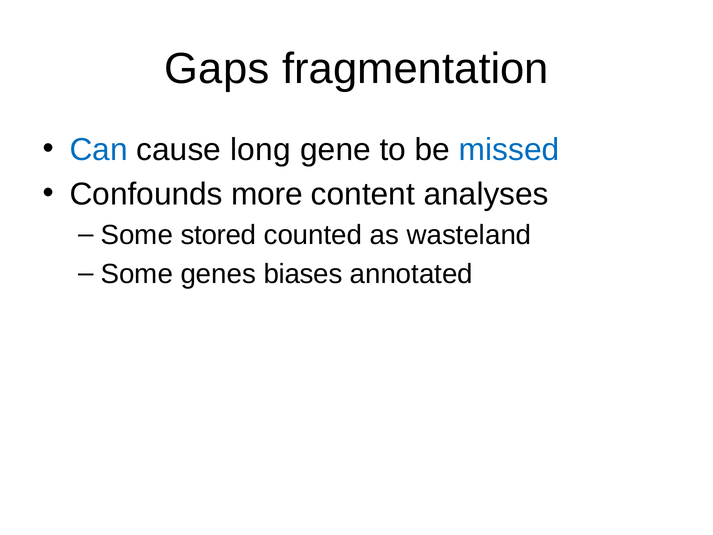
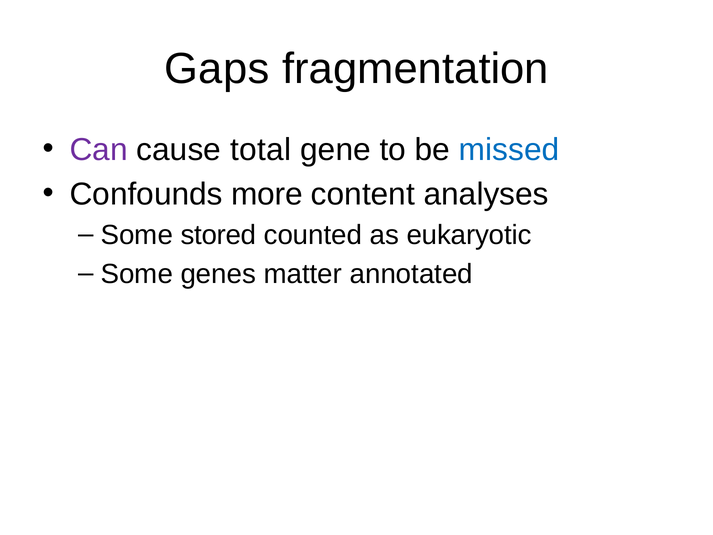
Can colour: blue -> purple
long: long -> total
wasteland: wasteland -> eukaryotic
biases: biases -> matter
